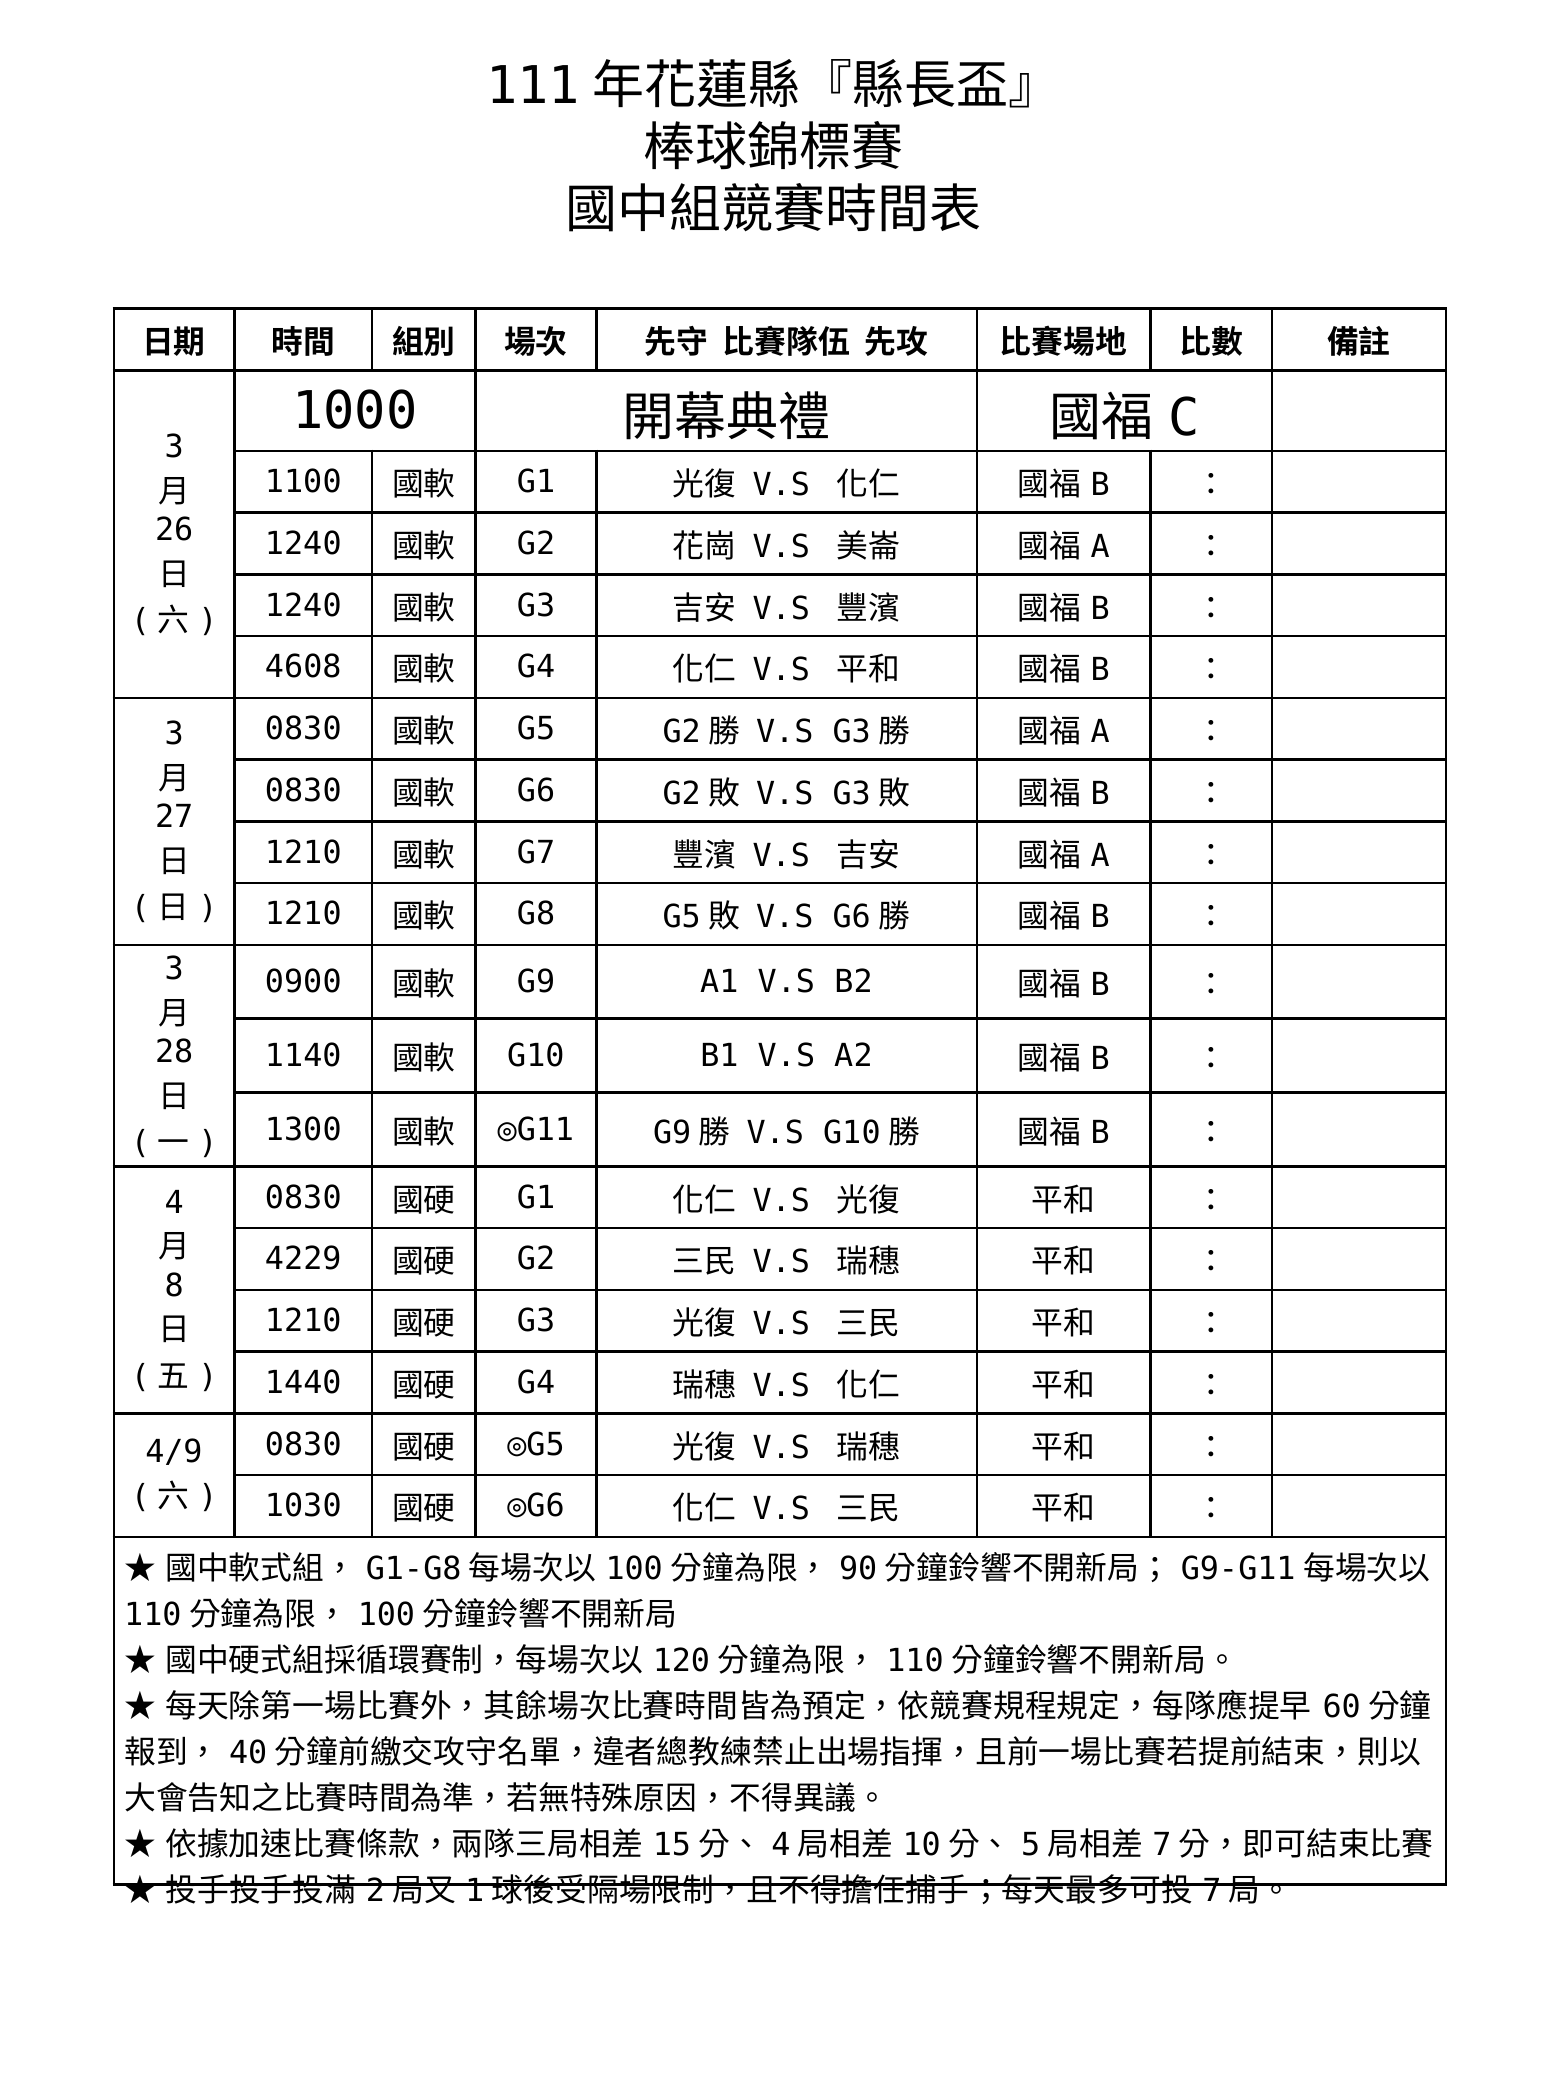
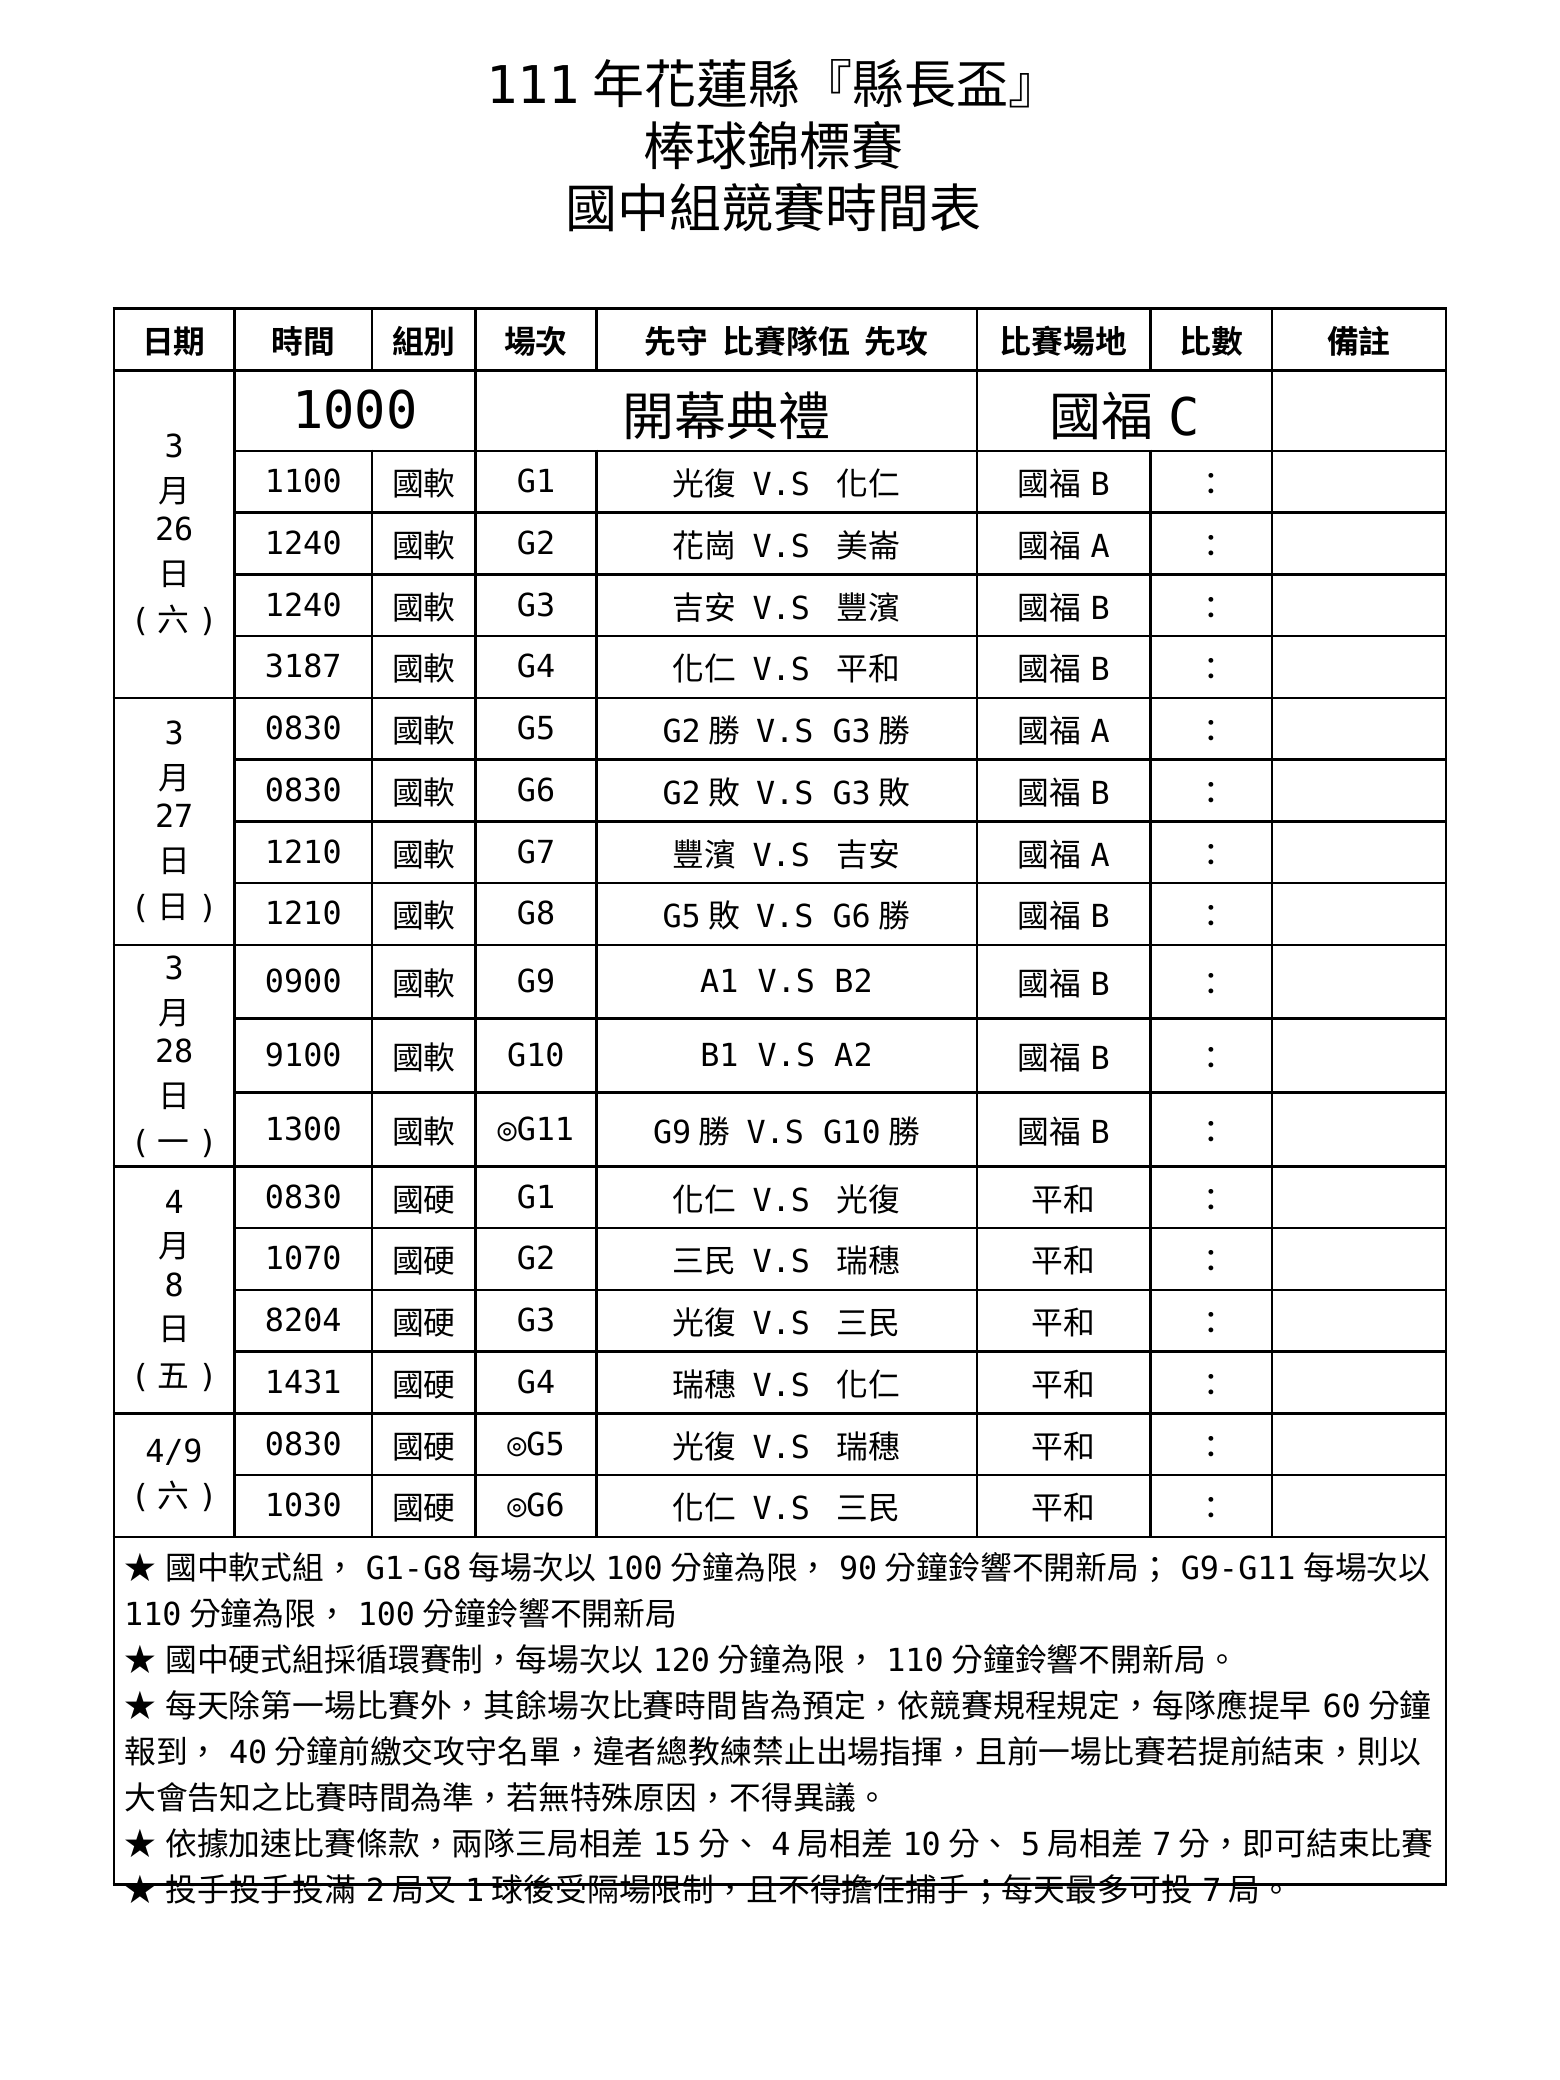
4608: 4608 -> 3187
1140: 1140 -> 9100
4229: 4229 -> 1070
1210 at (303, 1321): 1210 -> 8204
1440: 1440 -> 1431
